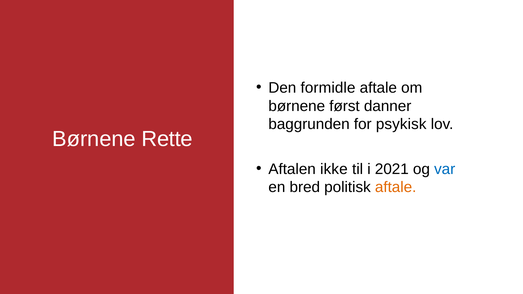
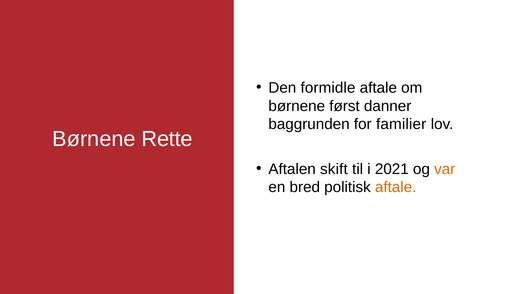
psykisk: psykisk -> familier
ikke: ikke -> skift
var colour: blue -> orange
